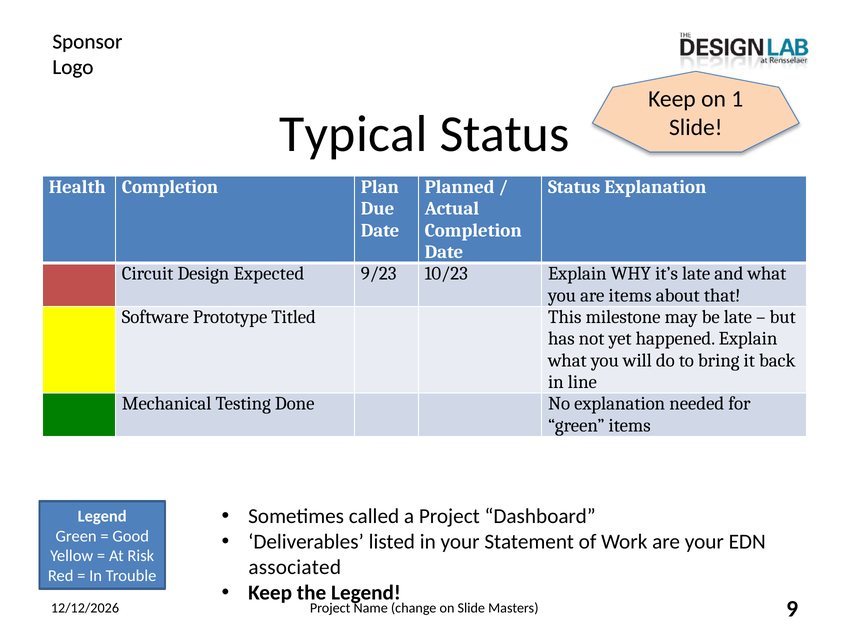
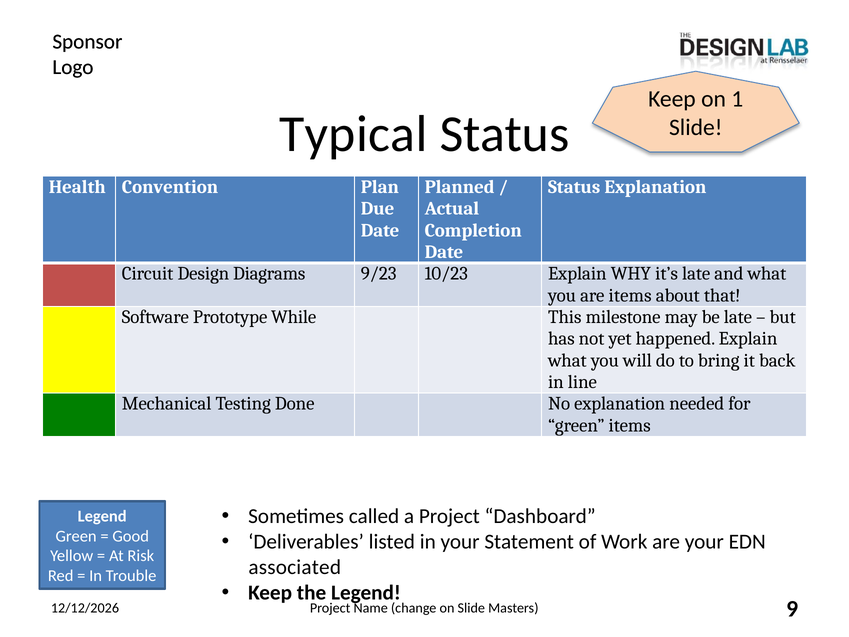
Health Completion: Completion -> Convention
Expected: Expected -> Diagrams
Titled: Titled -> While
